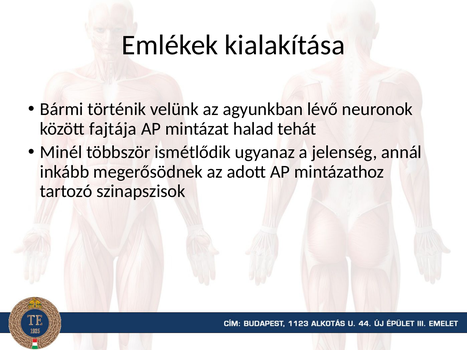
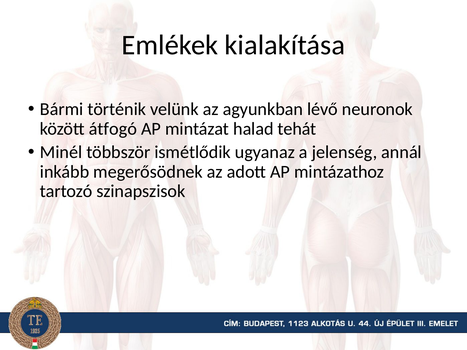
fajtája: fajtája -> átfogó
